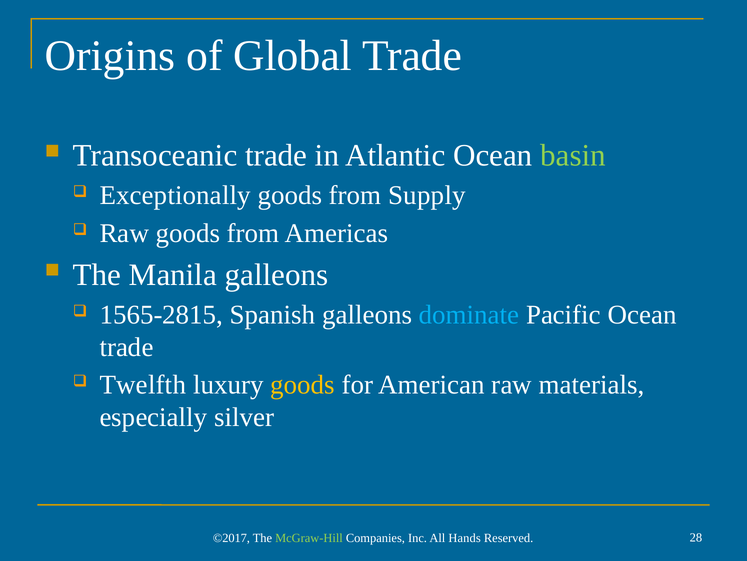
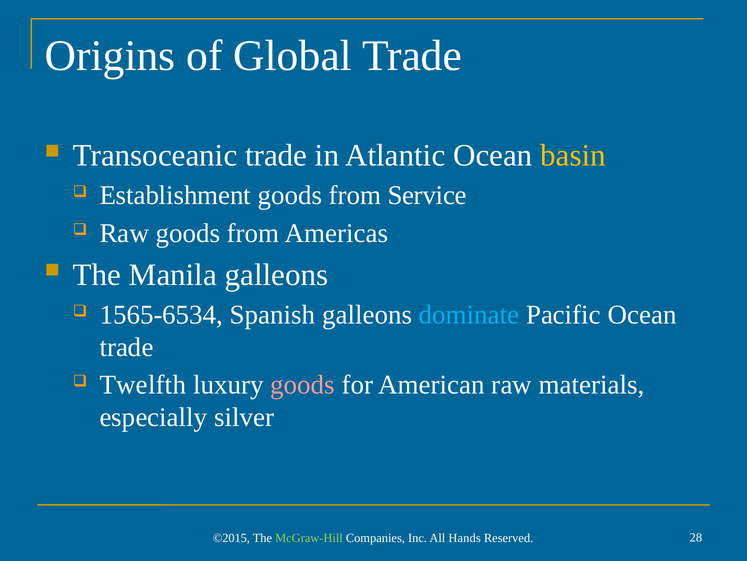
basin colour: light green -> yellow
Exceptionally: Exceptionally -> Establishment
Supply: Supply -> Service
1565-2815: 1565-2815 -> 1565-6534
goods at (303, 384) colour: yellow -> pink
©2017: ©2017 -> ©2015
